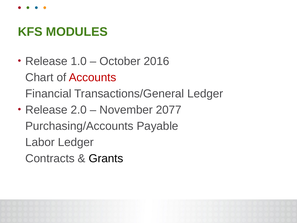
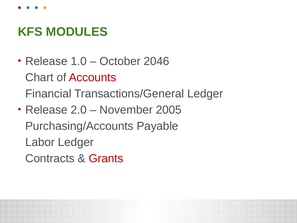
2016: 2016 -> 2046
2077: 2077 -> 2005
Grants colour: black -> red
